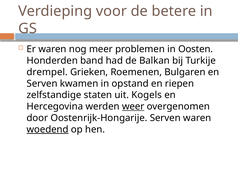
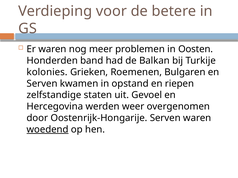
drempel: drempel -> kolonies
Kogels: Kogels -> Gevoel
weer underline: present -> none
